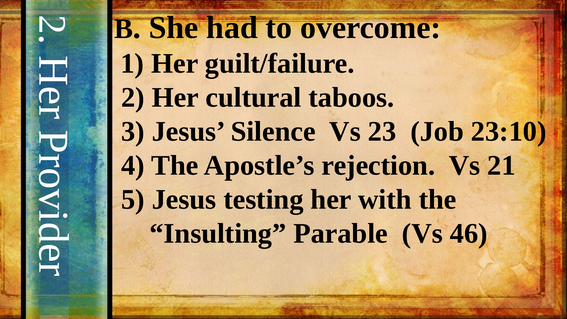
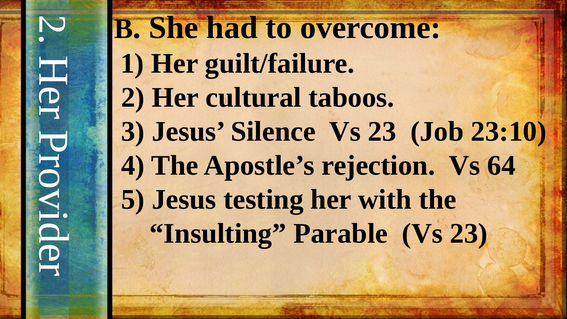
21: 21 -> 64
Parable Vs 46: 46 -> 23
